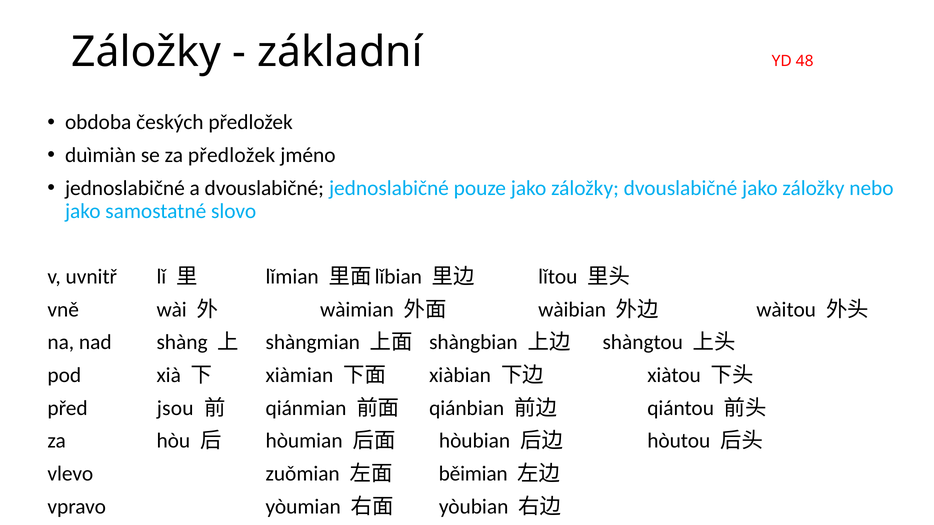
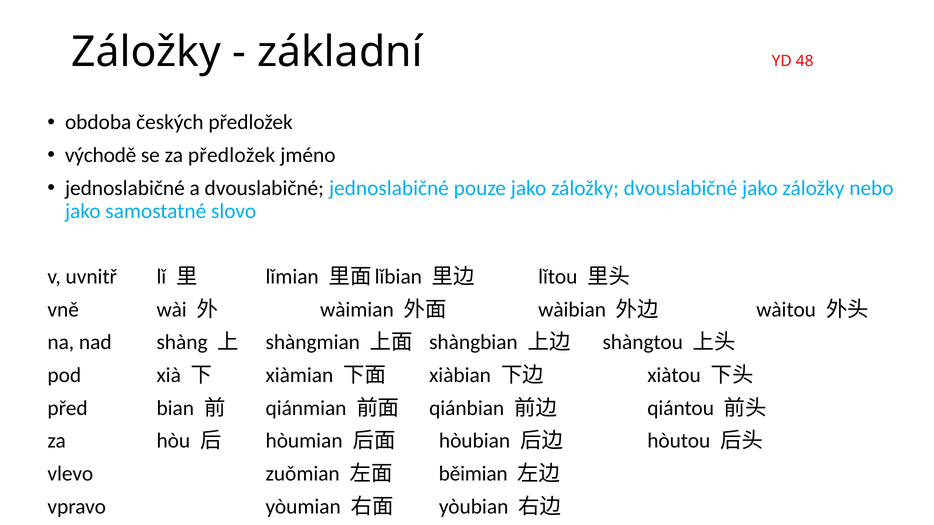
duìmiàn: duìmiàn -> východě
jsou: jsou -> bian
